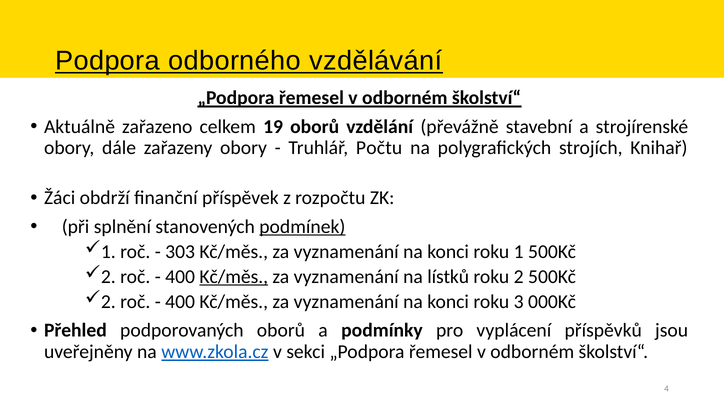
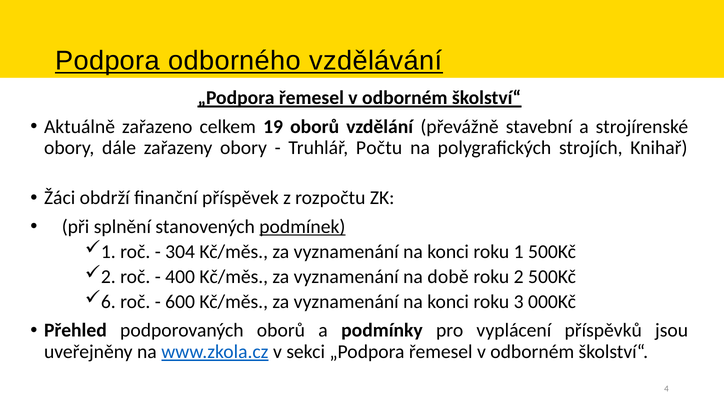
303: 303 -> 304
Kč/měs at (234, 277) underline: present -> none
lístků: lístků -> době
2 at (108, 302): 2 -> 6
400 at (180, 302): 400 -> 600
